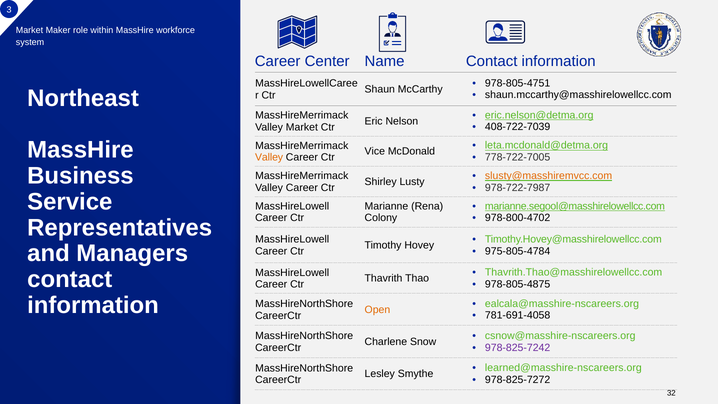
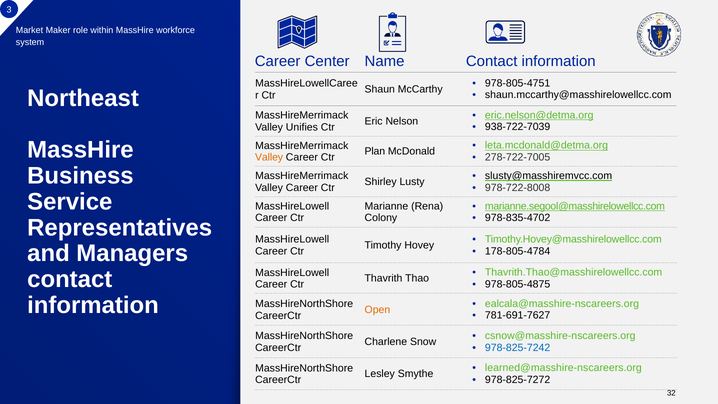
408-722-7039: 408-722-7039 -> 938-722-7039
Valley Market: Market -> Unifies
Vice: Vice -> Plan
778-722-7005: 778-722-7005 -> 278-722-7005
slusty@masshiremvcc.com colour: orange -> black
978-722-7987: 978-722-7987 -> 978-722-8008
978-800-4702: 978-800-4702 -> 978-835-4702
975-805-4784: 975-805-4784 -> 178-805-4784
781-691-4058: 781-691-4058 -> 781-691-7627
978-825-7242 colour: purple -> blue
